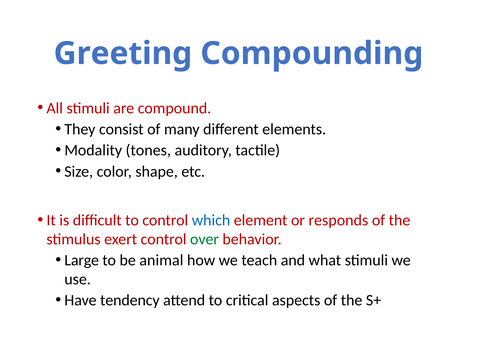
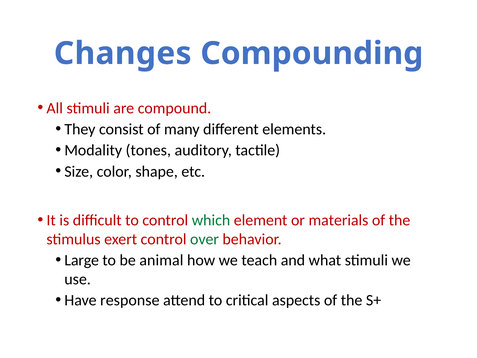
Greeting: Greeting -> Changes
which colour: blue -> green
responds: responds -> materials
tendency: tendency -> response
